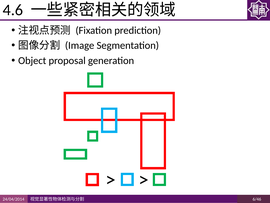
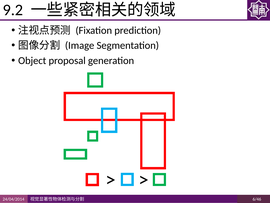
4.6: 4.6 -> 9.2
